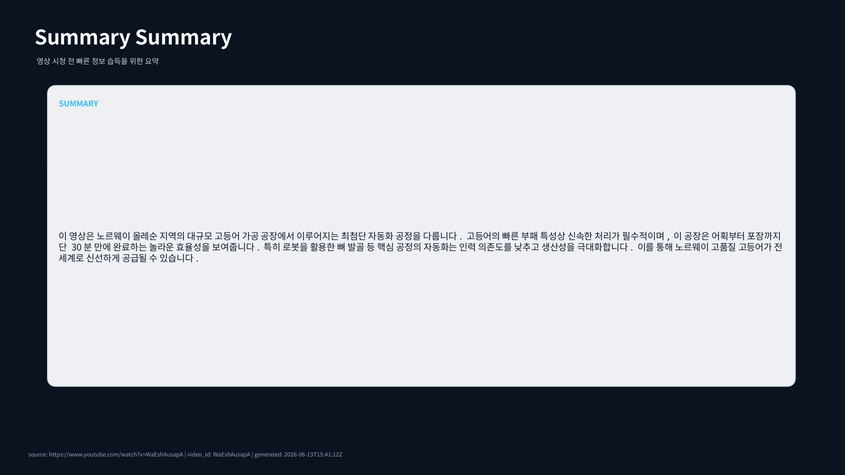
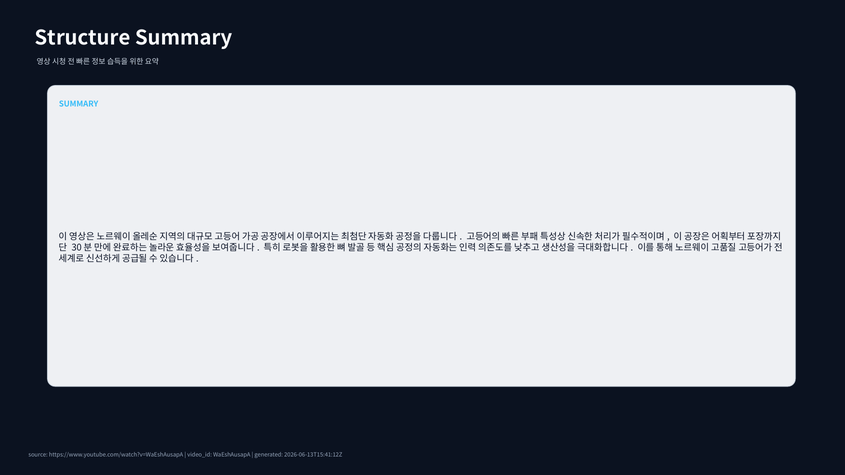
Summary at (83, 38): Summary -> Structure
